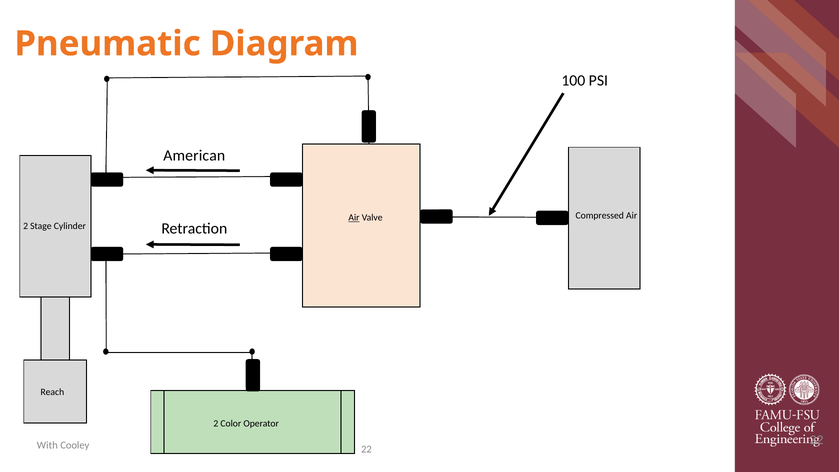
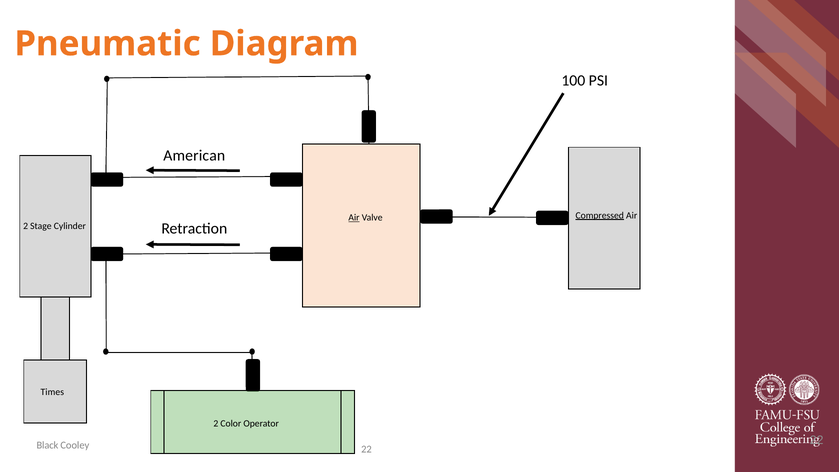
Compressed underline: none -> present
Reach: Reach -> Times
With: With -> Black
